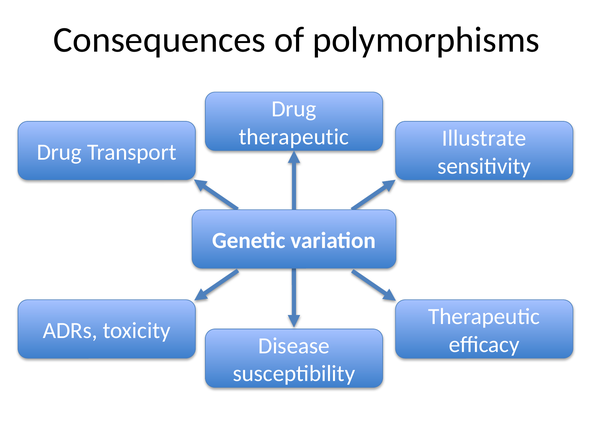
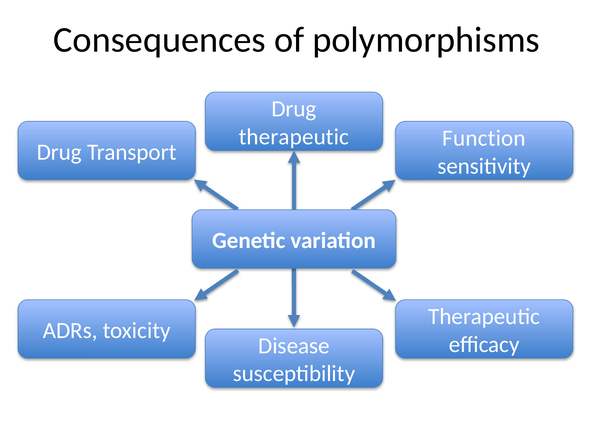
Illustrate: Illustrate -> Function
